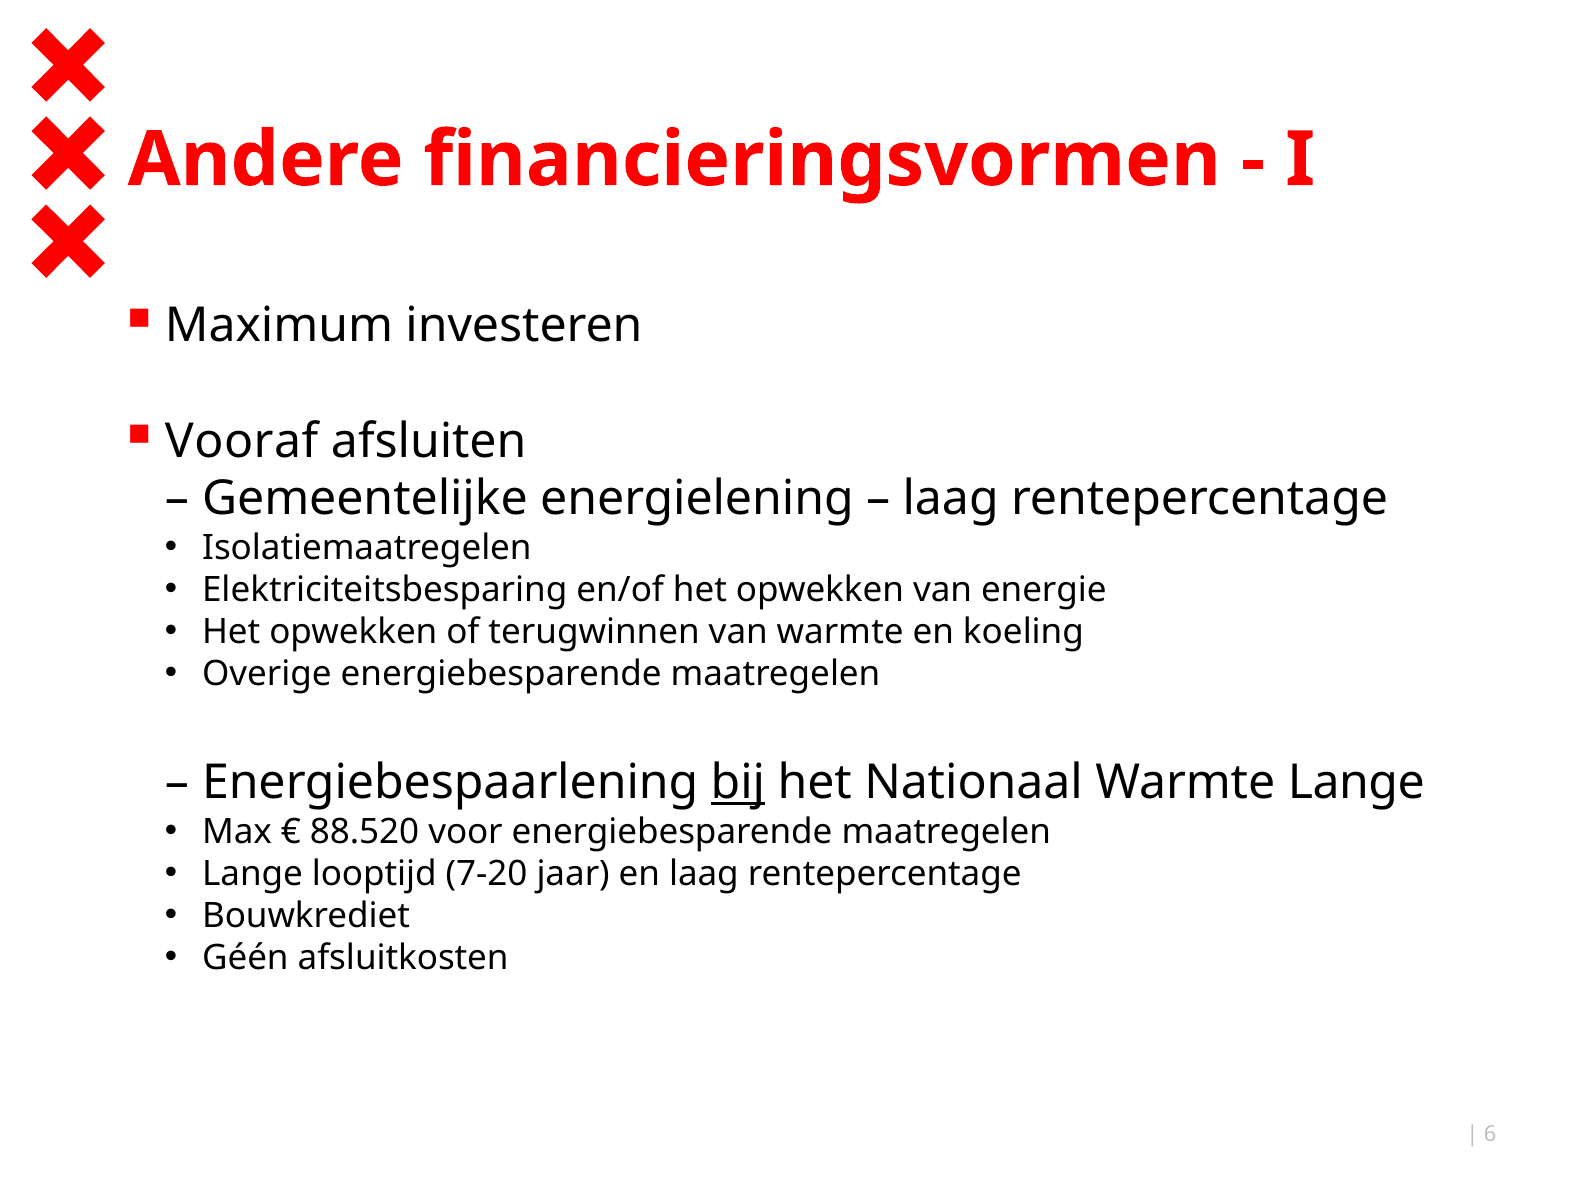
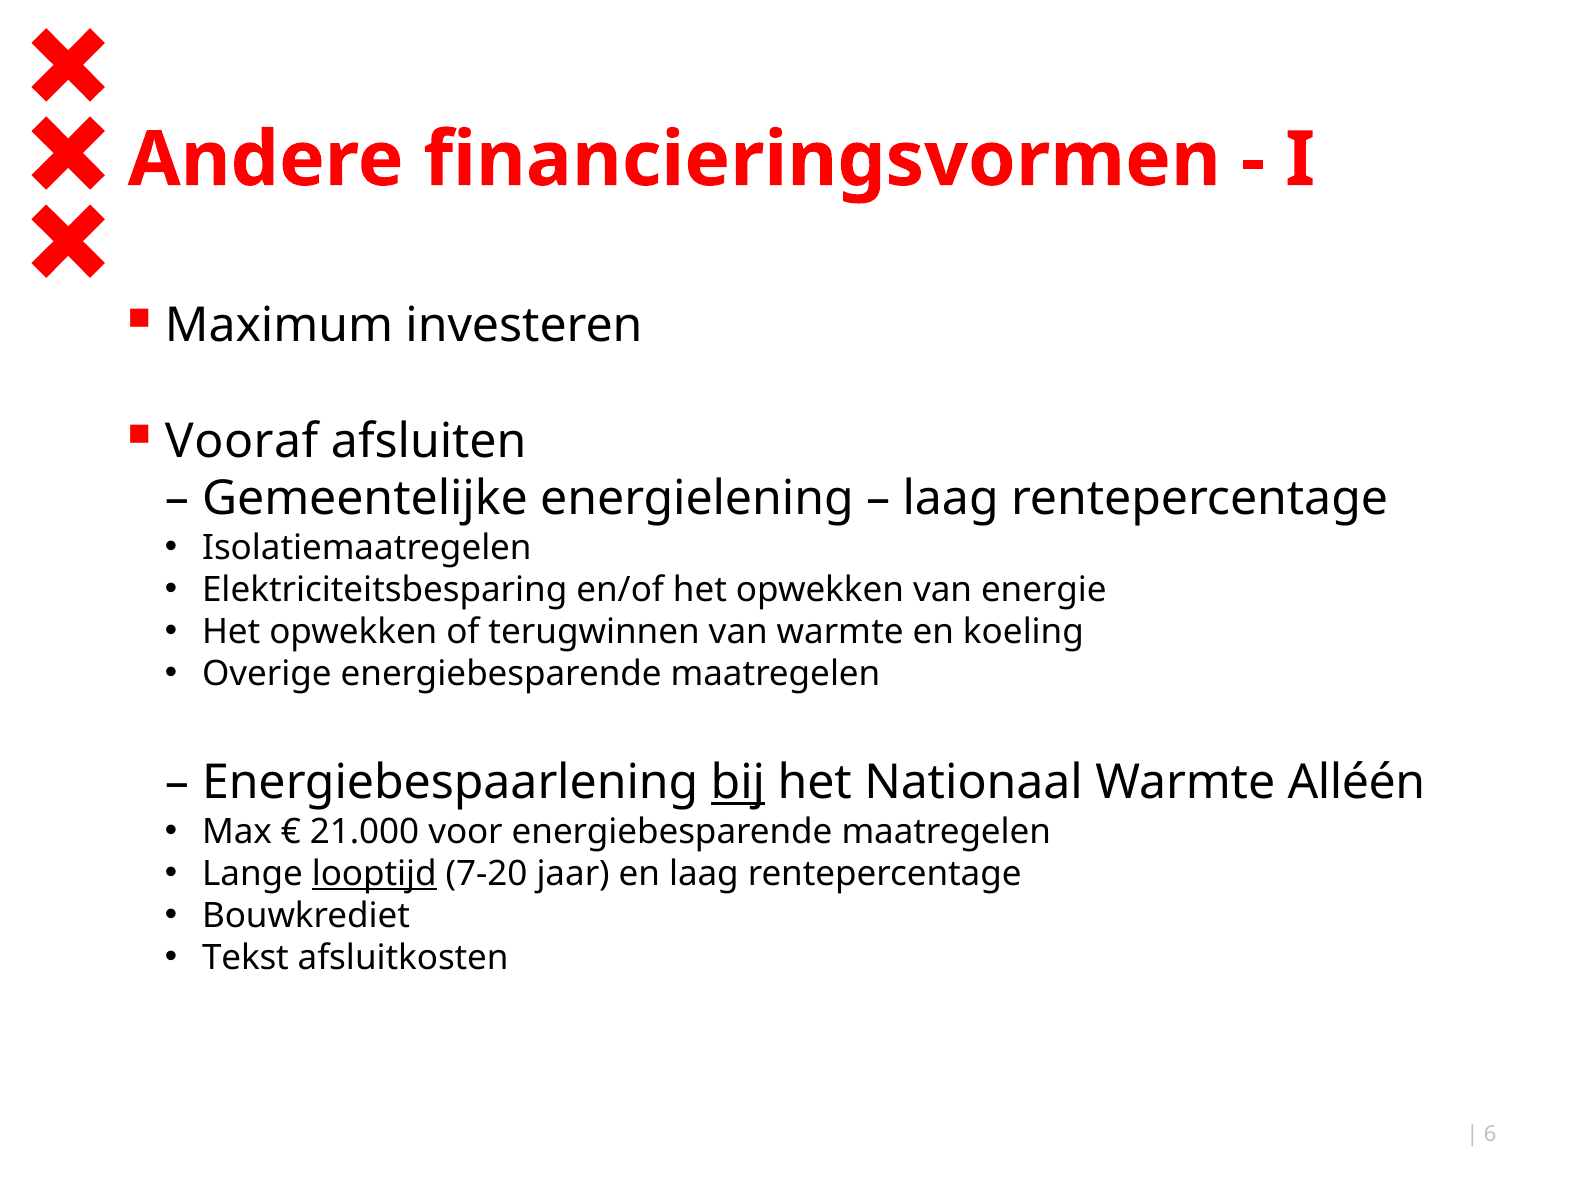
Warmte Lange: Lange -> Alléén
88.520: 88.520 -> 21.000
looptijd underline: none -> present
Géén: Géén -> Tekst
